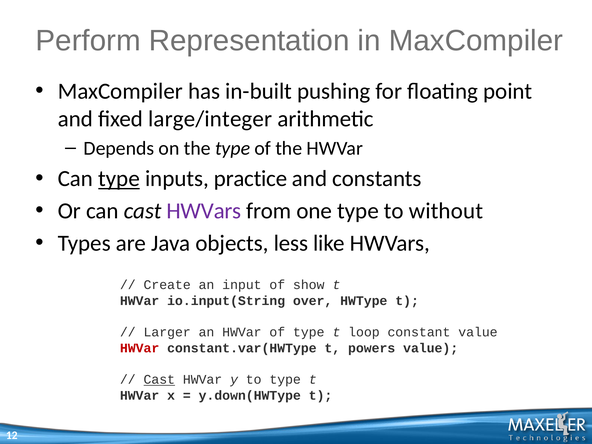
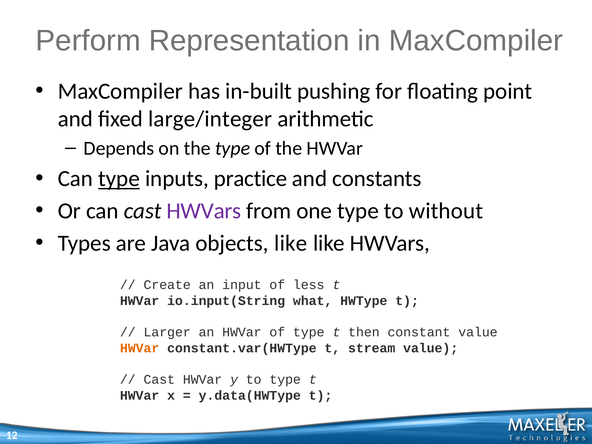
objects less: less -> like
show: show -> less
over: over -> what
loop: loop -> then
HWVar at (140, 348) colour: red -> orange
powers: powers -> stream
Cast at (159, 380) underline: present -> none
y.down(HWType: y.down(HWType -> y.data(HWType
